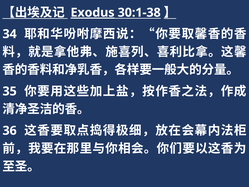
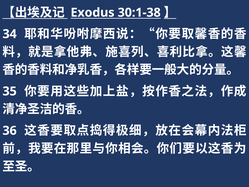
Exodus underline: present -> none
